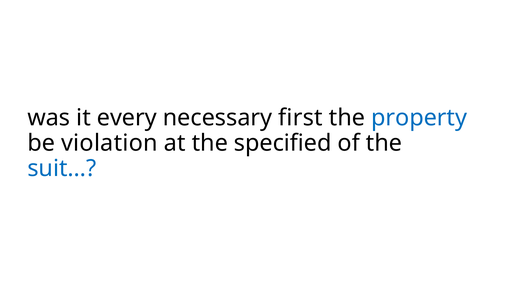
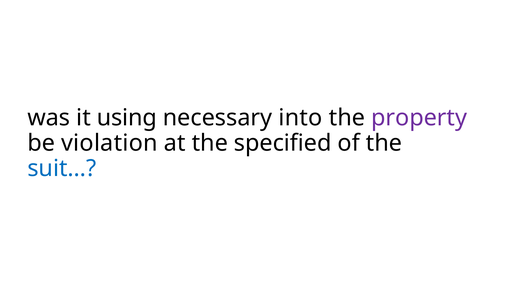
every: every -> using
first: first -> into
property colour: blue -> purple
